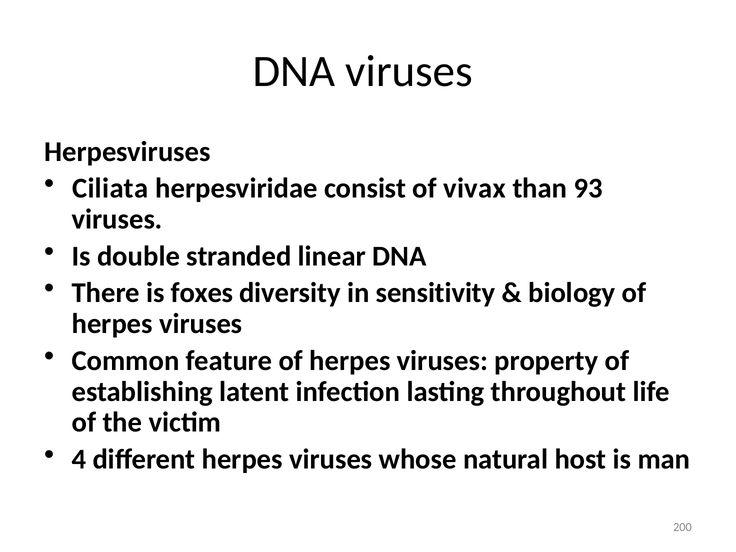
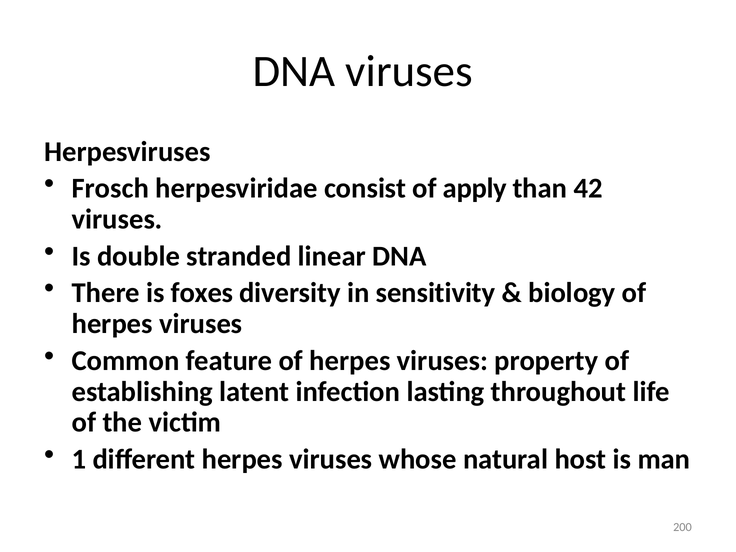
Ciliata: Ciliata -> Frosch
vivax: vivax -> apply
93: 93 -> 42
4: 4 -> 1
